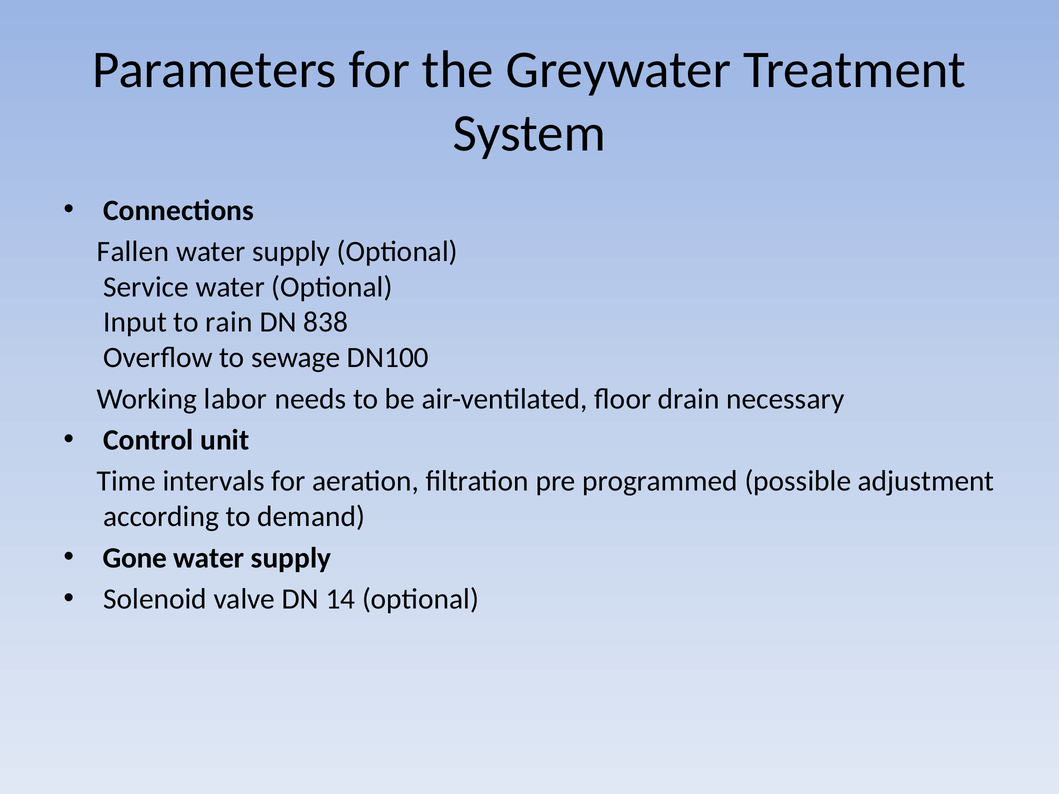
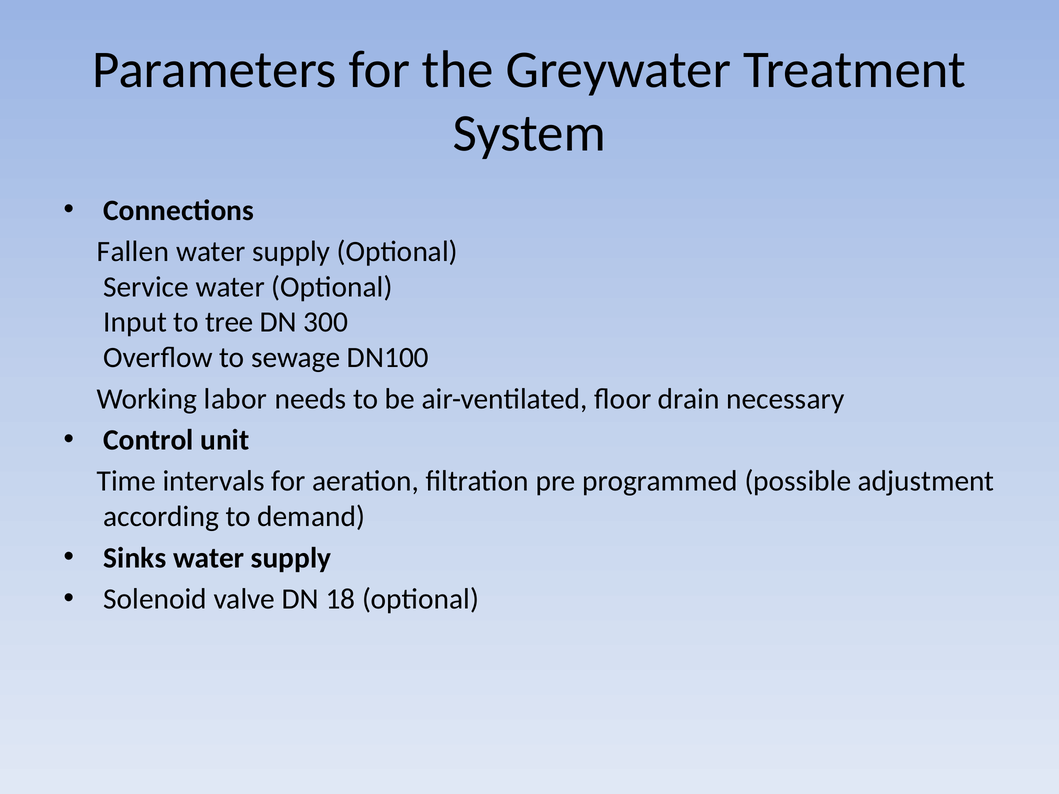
rain: rain -> tree
838: 838 -> 300
Gone: Gone -> Sinks
14: 14 -> 18
